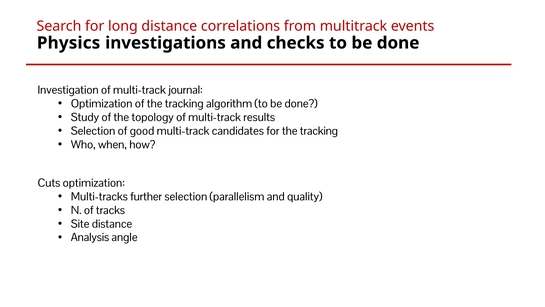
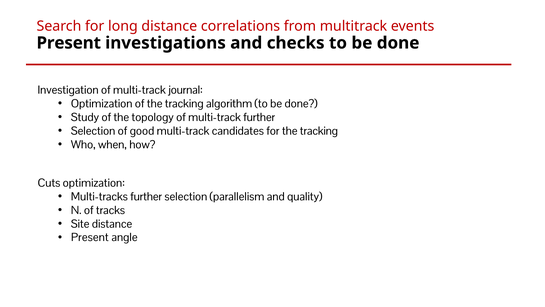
Physics at (69, 43): Physics -> Present
multi-track results: results -> further
Analysis at (90, 237): Analysis -> Present
